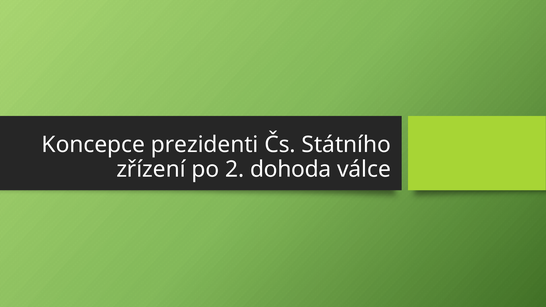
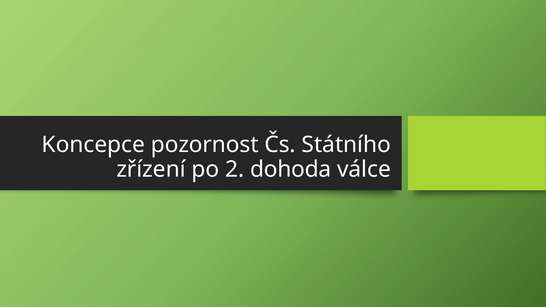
prezidenti: prezidenti -> pozornost
